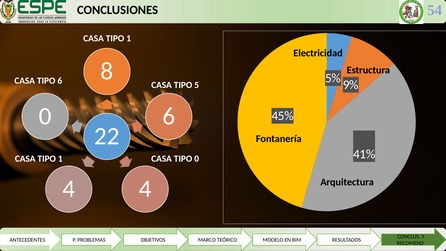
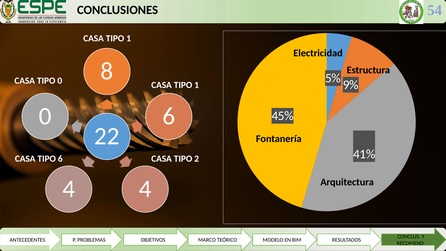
TIPO 6: 6 -> 0
5 at (197, 85): 5 -> 1
1 at (60, 159): 1 -> 6
TIPO 0: 0 -> 2
